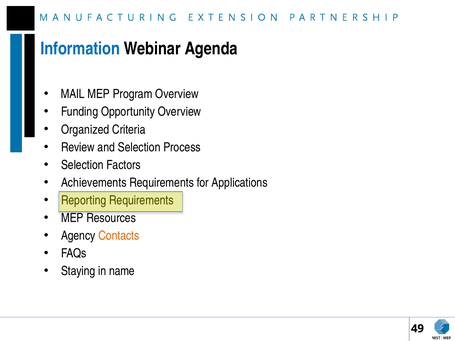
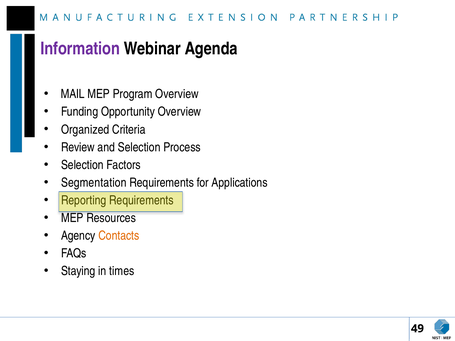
Information colour: blue -> purple
Achievements: Achievements -> Segmentation
name: name -> times
